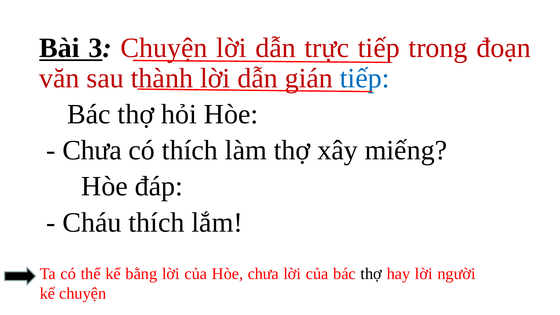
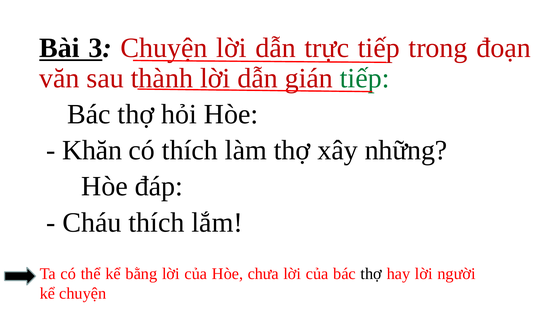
tiếp at (365, 78) colour: blue -> green
Chưa at (92, 150): Chưa -> Khăn
miếng: miếng -> những
